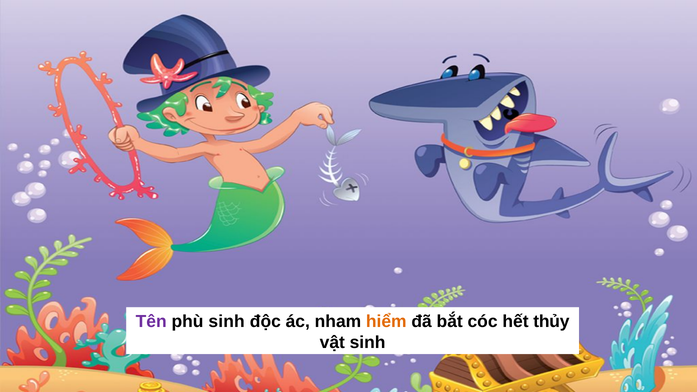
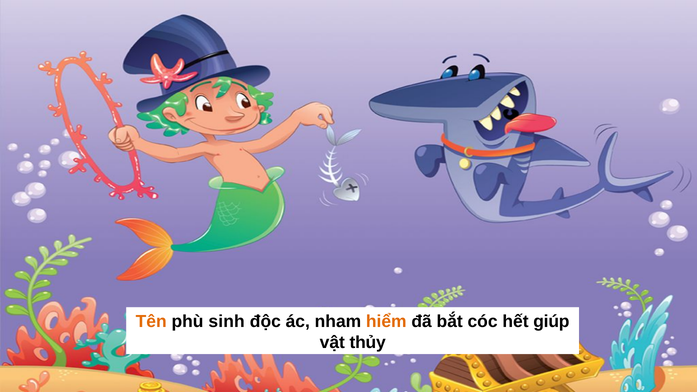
Tên colour: purple -> orange
thủy: thủy -> giúp
vật sinh: sinh -> thủy
